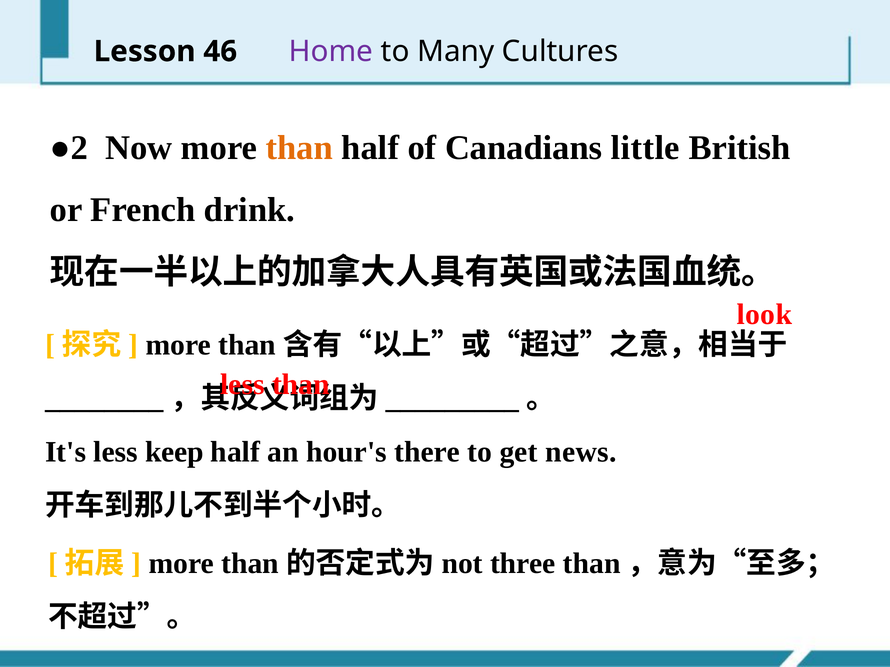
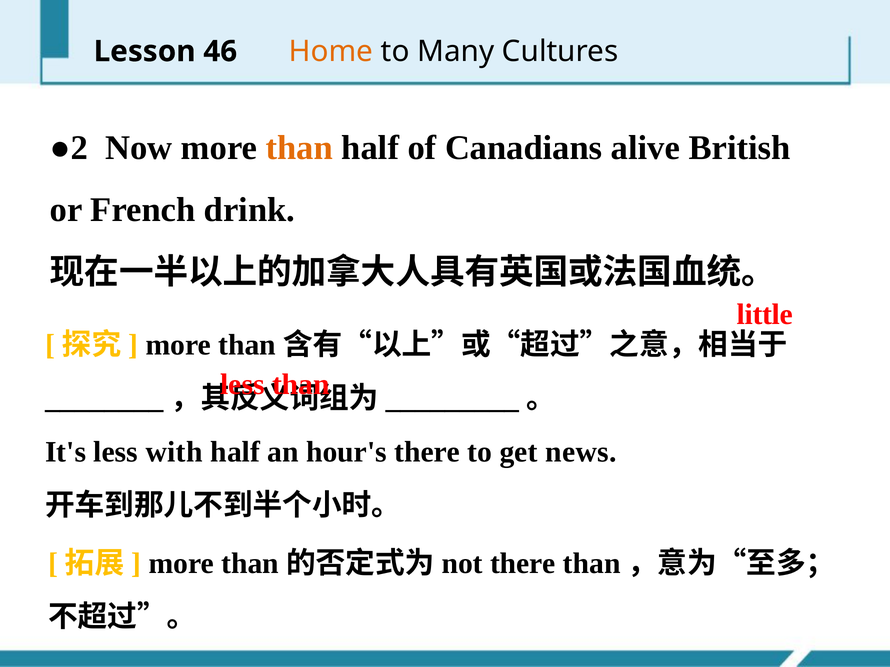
Home colour: purple -> orange
little: little -> alive
look: look -> little
keep: keep -> with
three at (523, 564): three -> there
